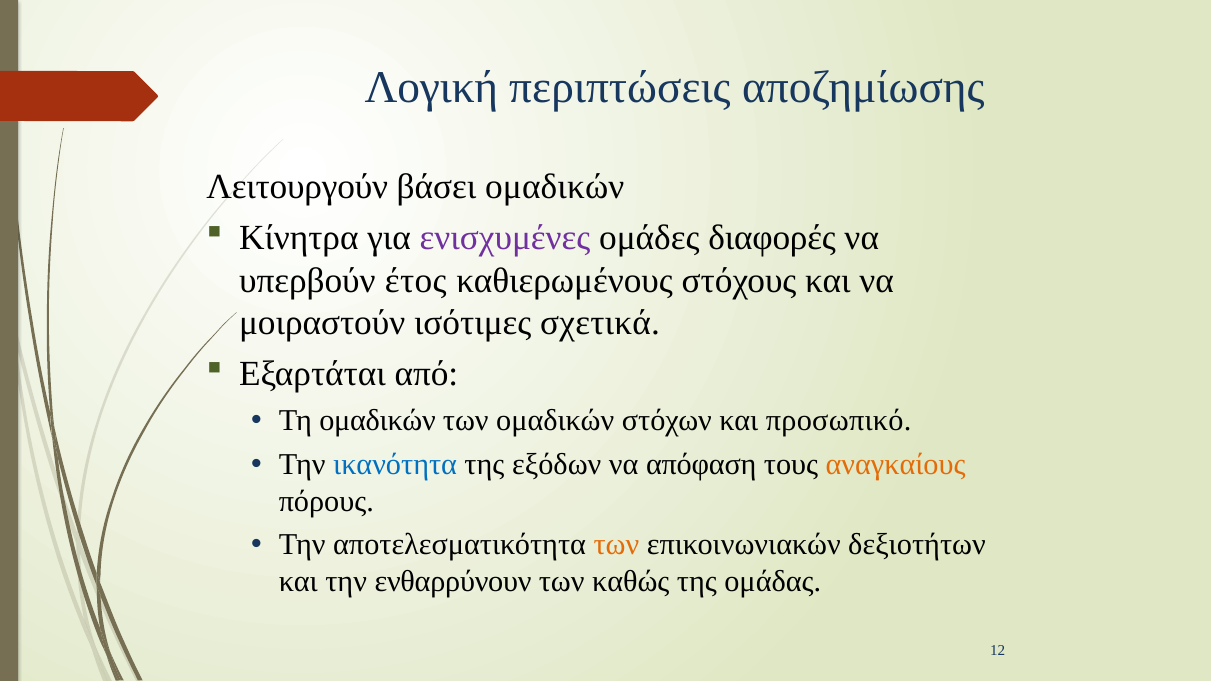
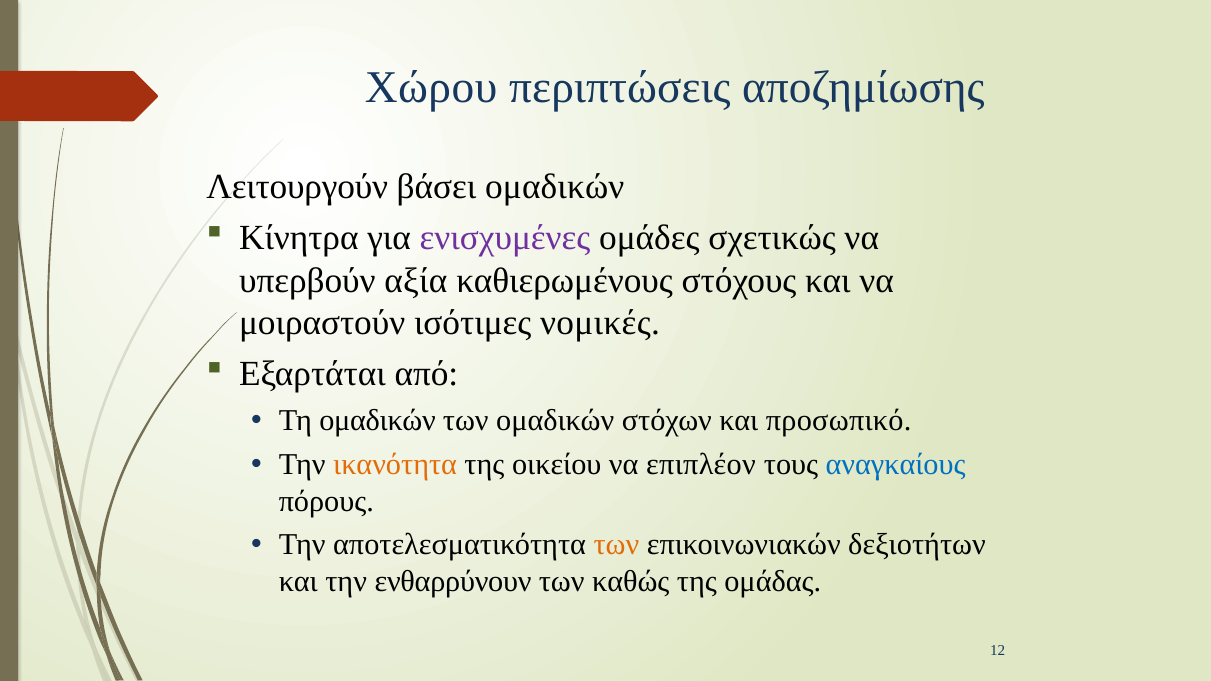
Λογική: Λογική -> Χώρου
διαφορές: διαφορές -> σχετικώς
έτος: έτος -> αξία
σχετικά: σχετικά -> νομικές
ικανότητα colour: blue -> orange
εξόδων: εξόδων -> οικείου
απόφαση: απόφαση -> επιπλέον
αναγκαίους colour: orange -> blue
